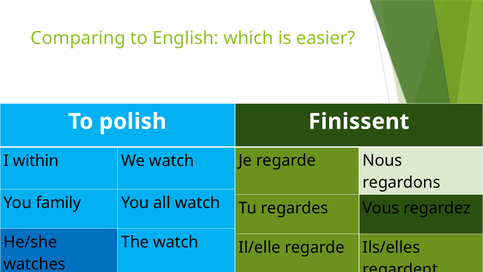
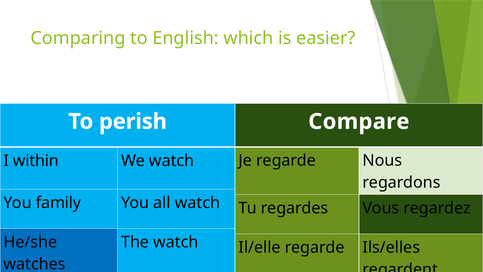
polish: polish -> perish
Finissent: Finissent -> Compare
